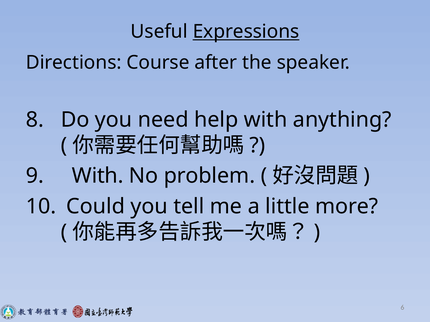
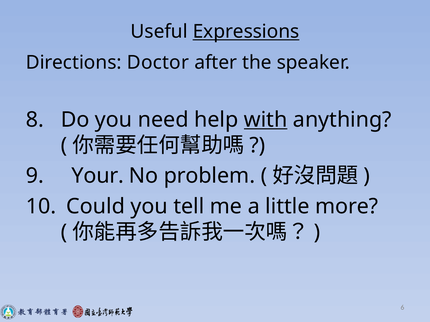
Course: Course -> Doctor
with at (266, 120) underline: none -> present
With at (98, 176): With -> Your
